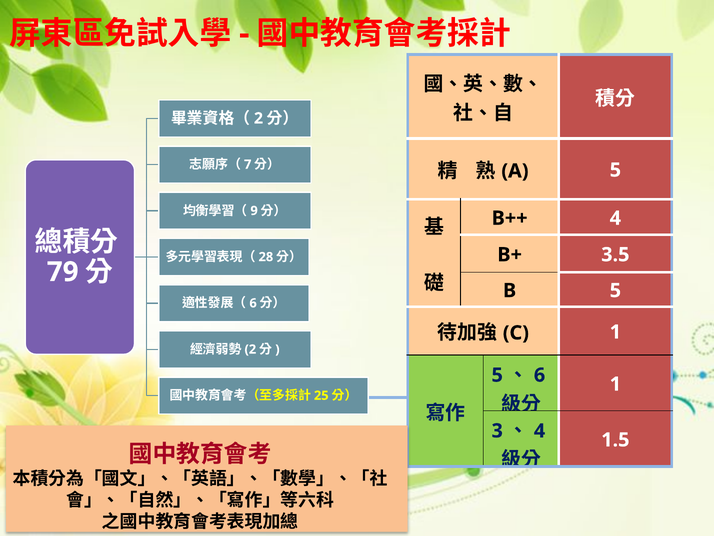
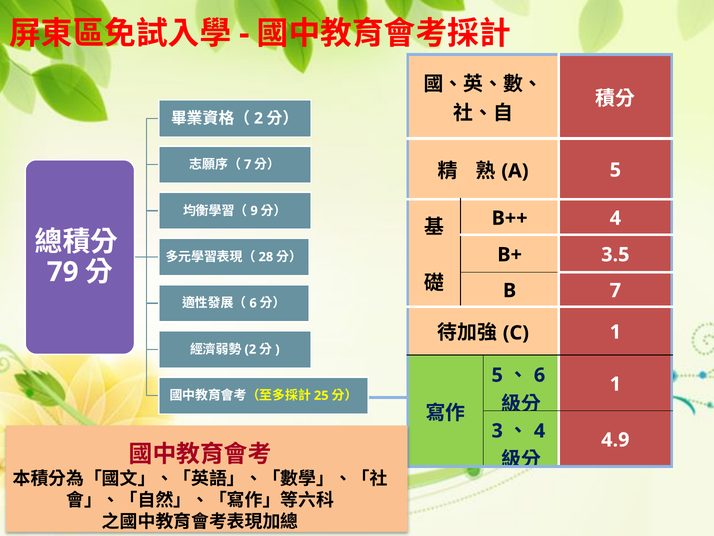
B 5: 5 -> 7
1.5: 1.5 -> 4.9
